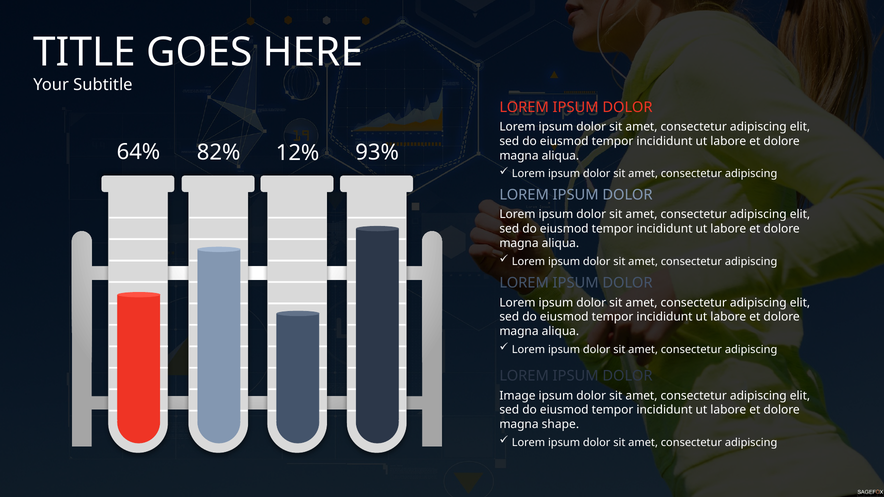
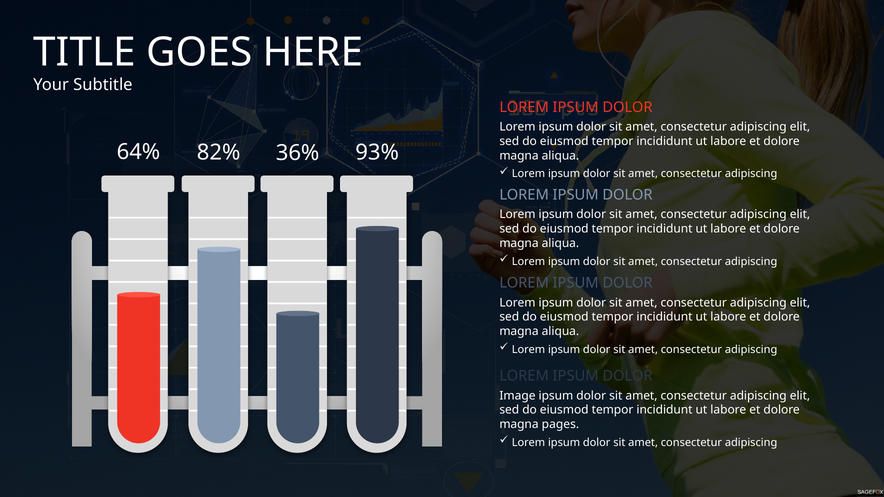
12%: 12% -> 36%
shape: shape -> pages
